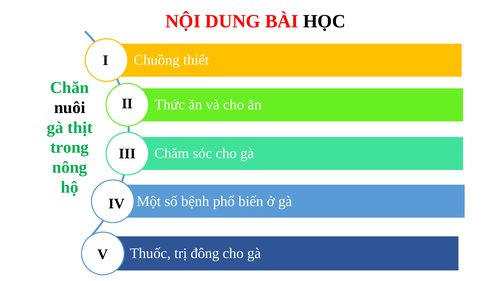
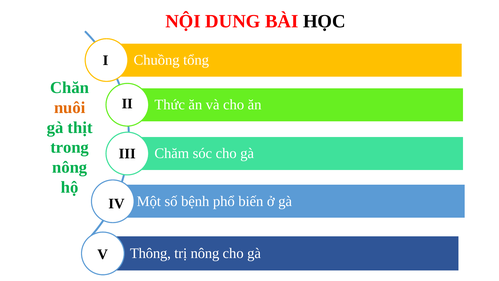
thiết: thiết -> tổng
nuôi colour: black -> orange
Thuốc: Thuốc -> Thông
trị đông: đông -> nông
